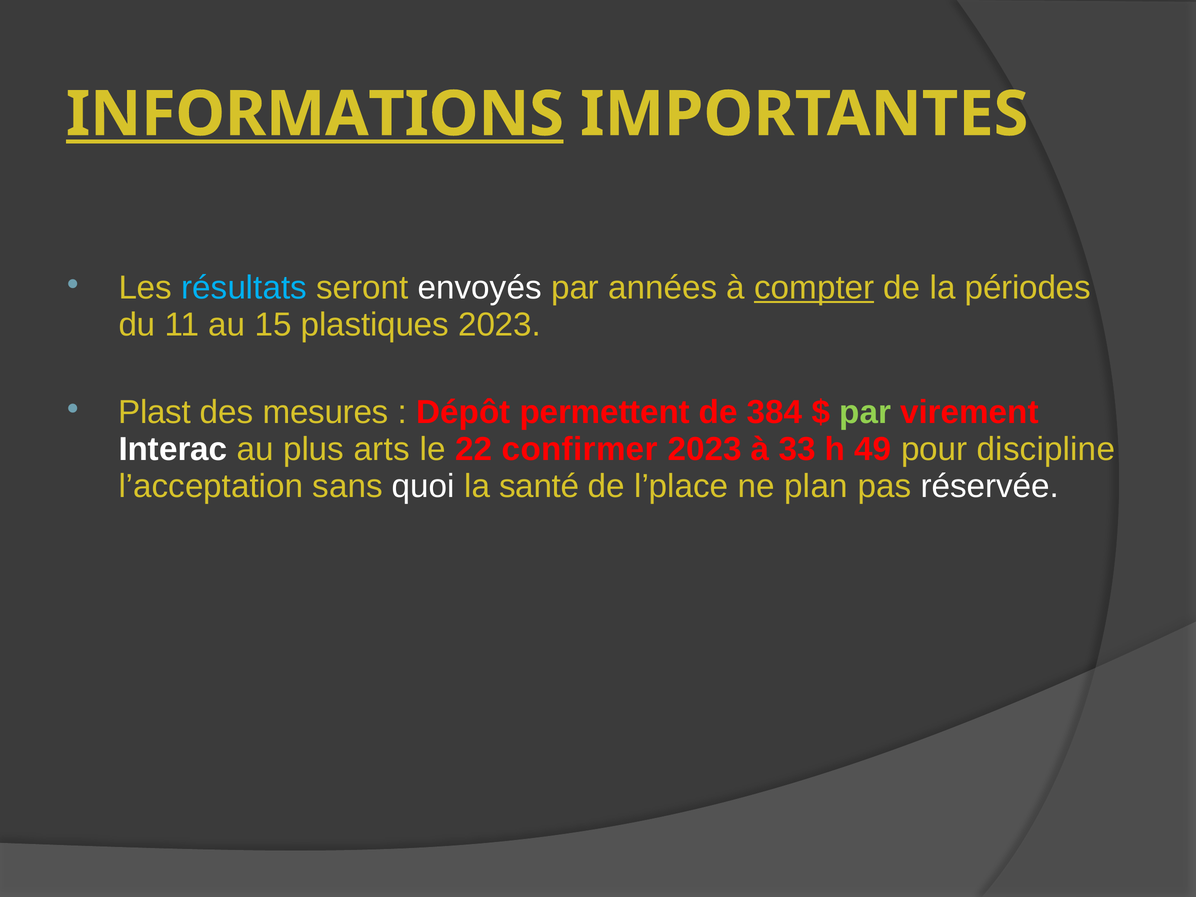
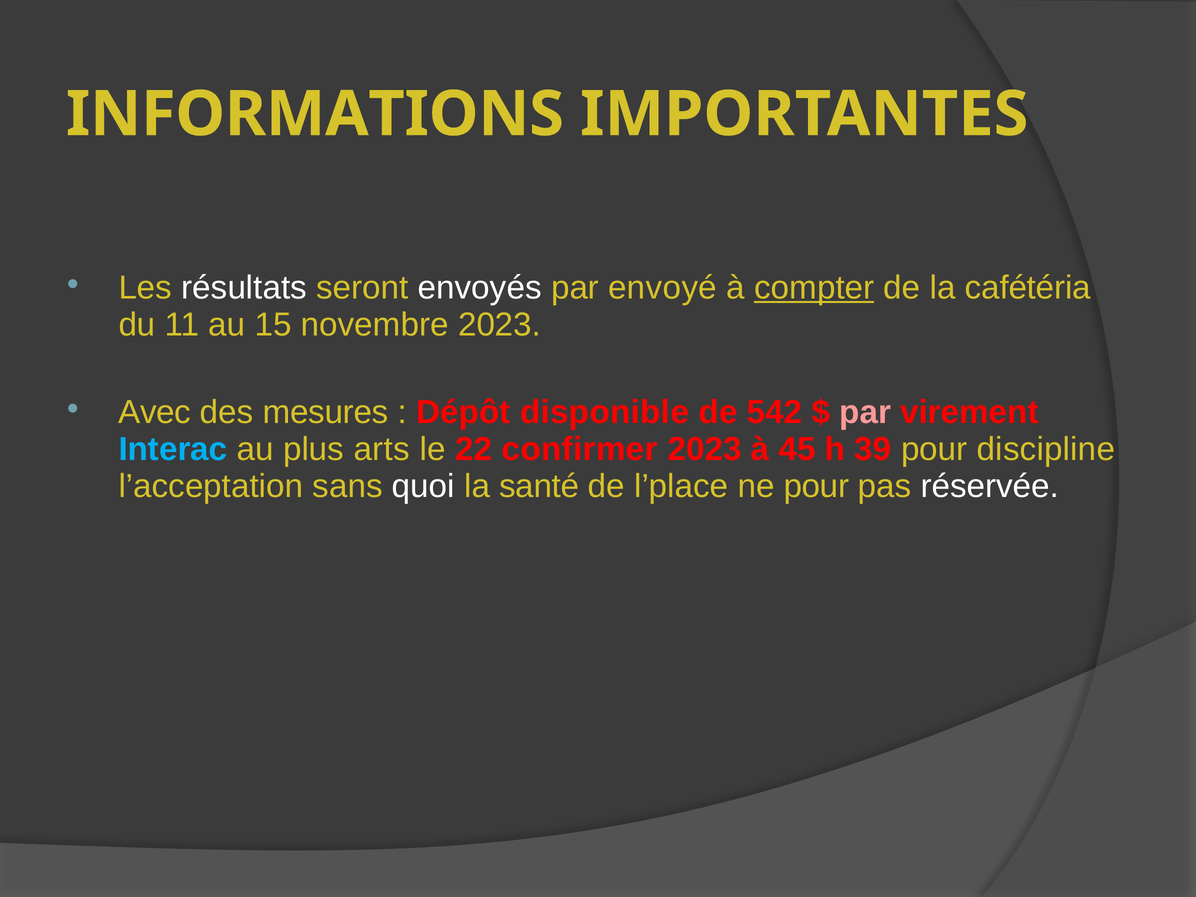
INFORMATIONS underline: present -> none
résultats colour: light blue -> white
années: années -> envoyé
périodes: périodes -> cafétéria
plastiques: plastiques -> novembre
Plast: Plast -> Avec
permettent: permettent -> disponible
384: 384 -> 542
par at (865, 412) colour: light green -> pink
Interac colour: white -> light blue
33: 33 -> 45
49: 49 -> 39
ne plan: plan -> pour
